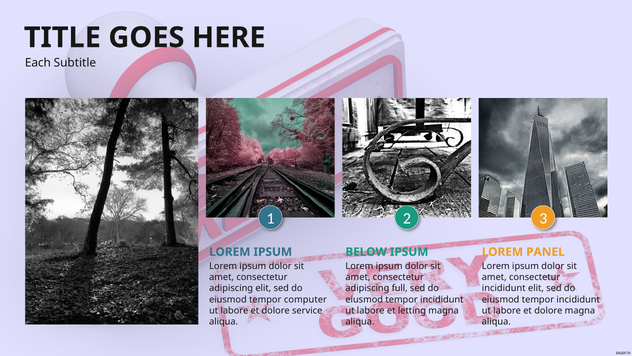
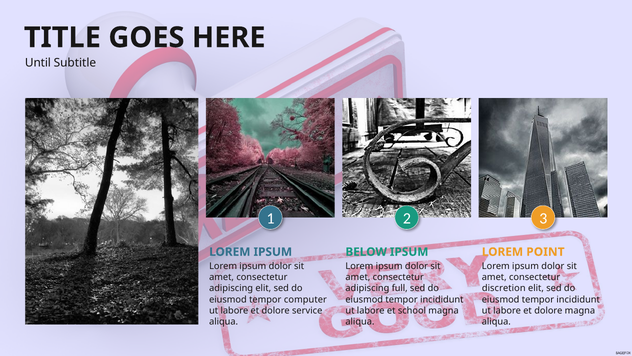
Each: Each -> Until
PANEL: PANEL -> POINT
incididunt at (504, 288): incididunt -> discretion
letting: letting -> school
